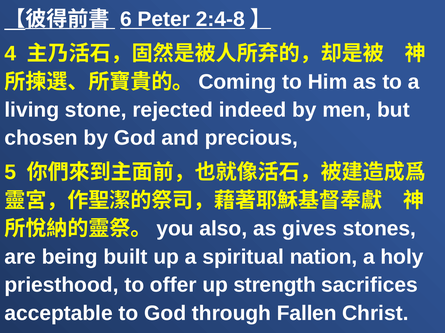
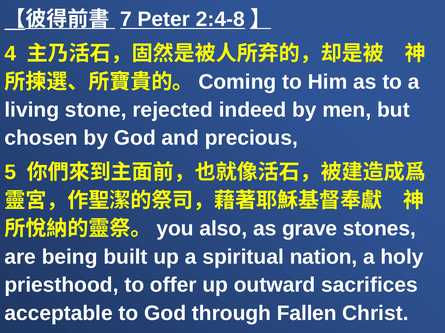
6: 6 -> 7
gives: gives -> grave
strength: strength -> outward
